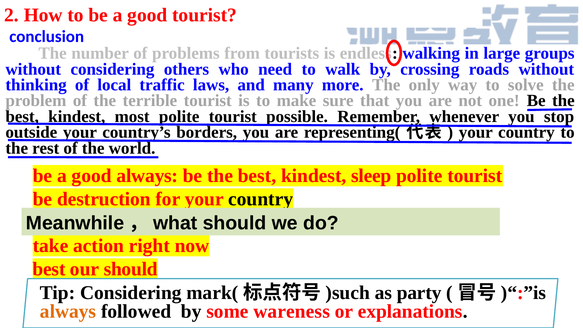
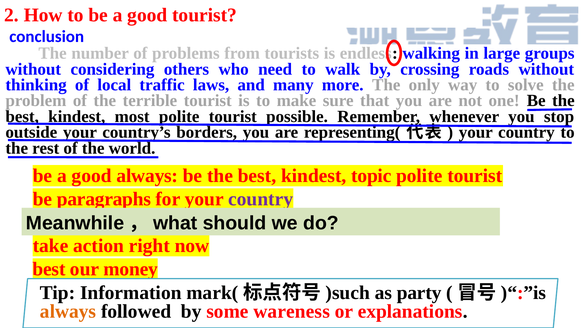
sleep: sleep -> topic
destruction: destruction -> paragraphs
country at (261, 199) colour: black -> purple
our should: should -> money
Tip Considering: Considering -> Information
